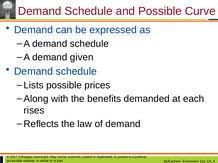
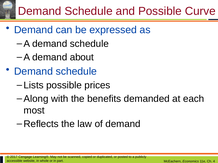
given: given -> about
rises: rises -> most
